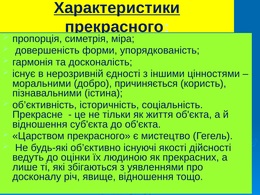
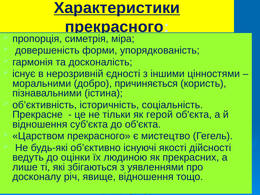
життя: життя -> герой
